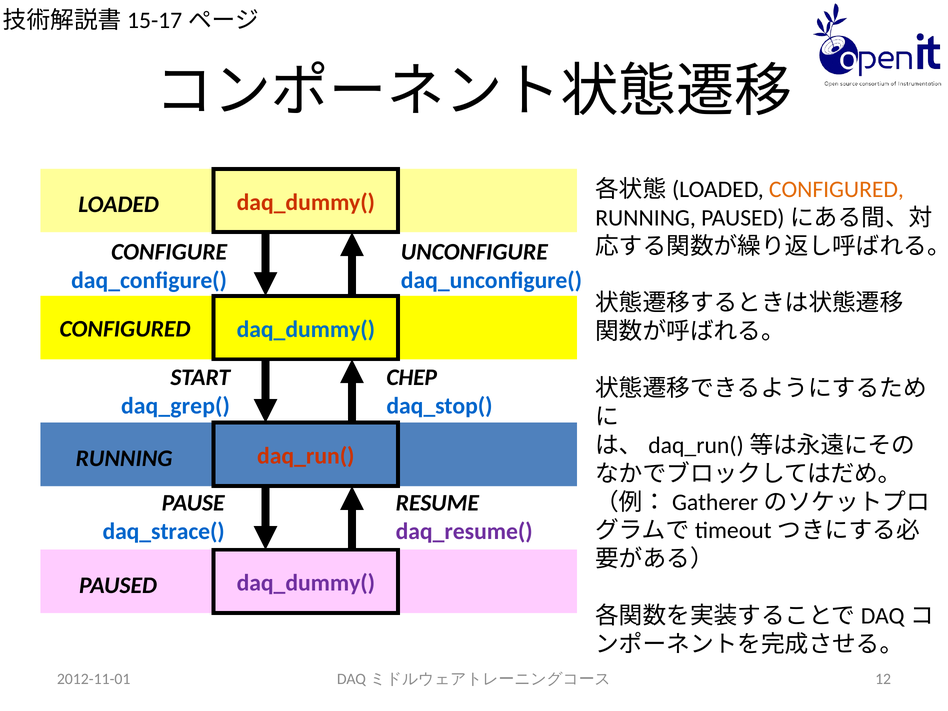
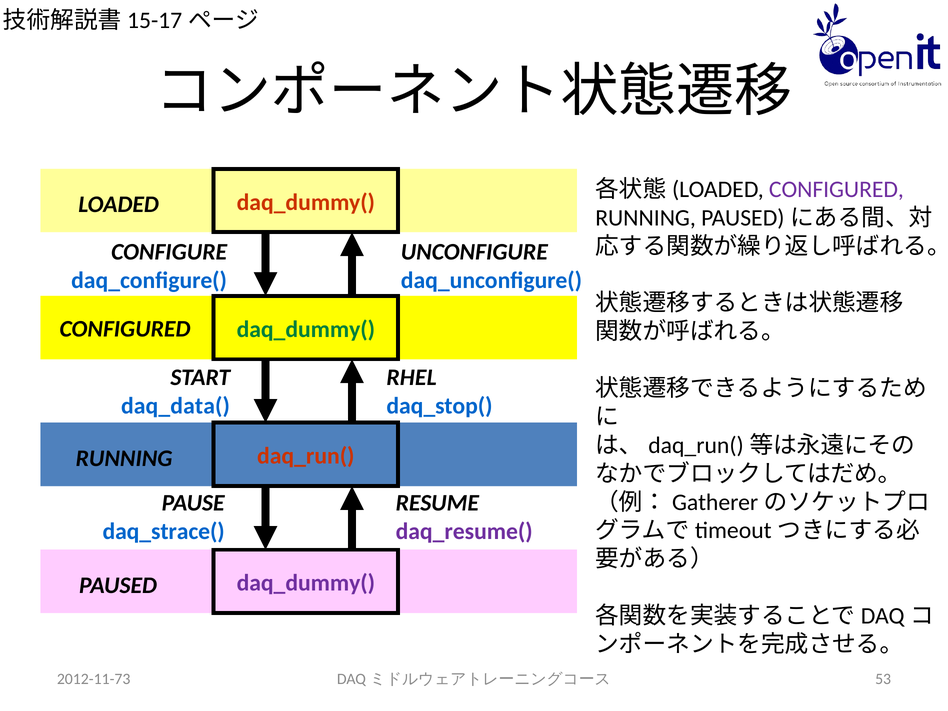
CONFIGURED at (836, 189) colour: orange -> purple
daq_dummy( at (306, 329) colour: blue -> green
CHEP: CHEP -> RHEL
daq_grep(: daq_grep( -> daq_data(
2012-11-01: 2012-11-01 -> 2012-11-73
12: 12 -> 53
